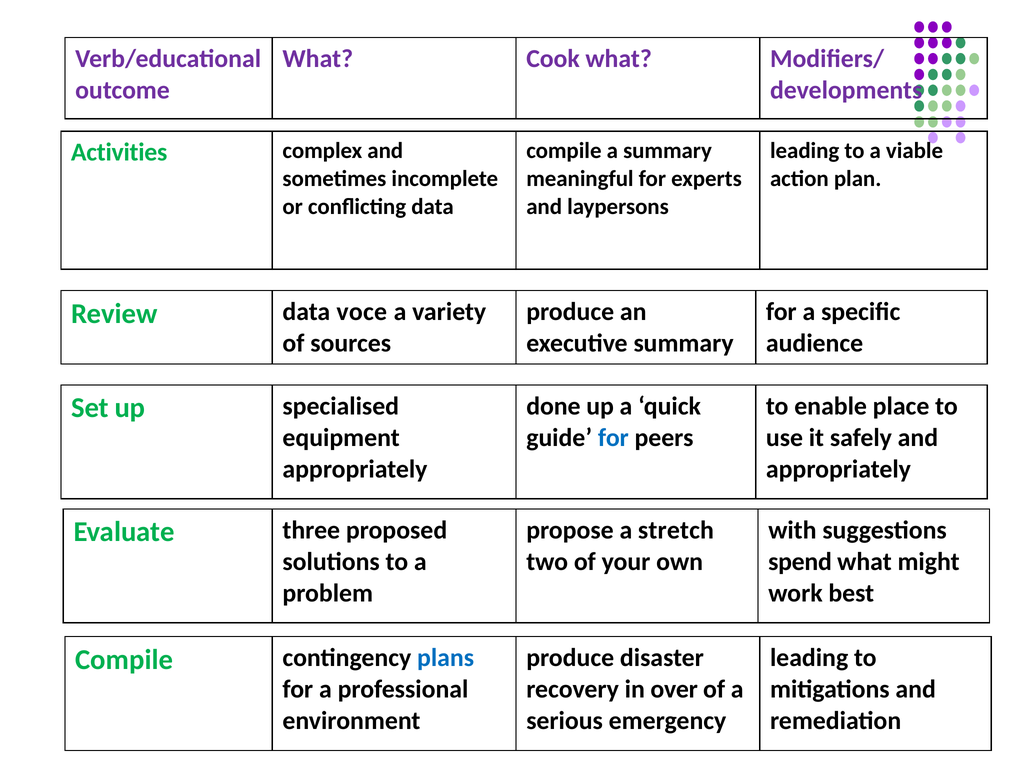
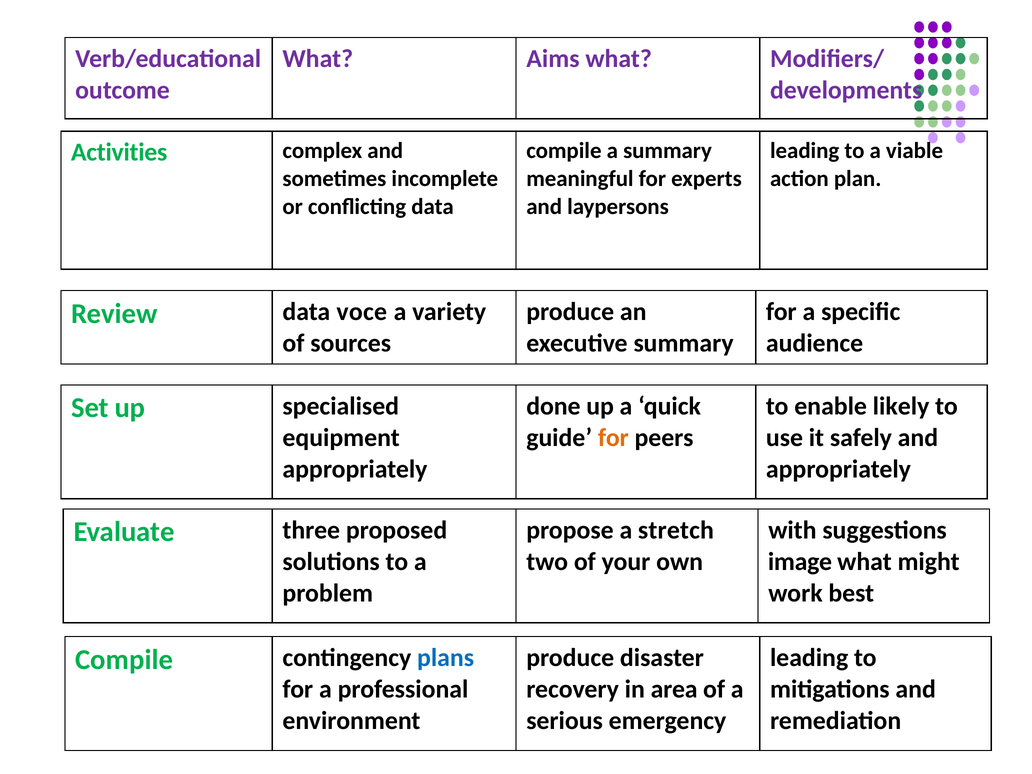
Cook: Cook -> Aims
place: place -> likely
for at (613, 438) colour: blue -> orange
spend: spend -> image
over: over -> area
